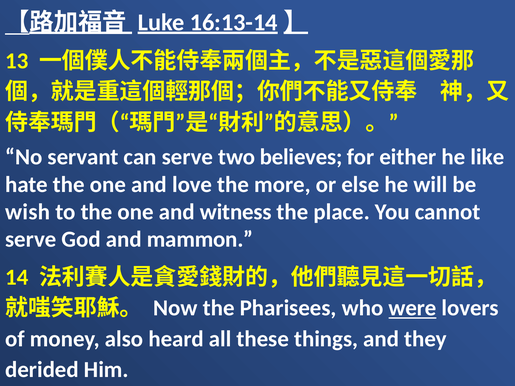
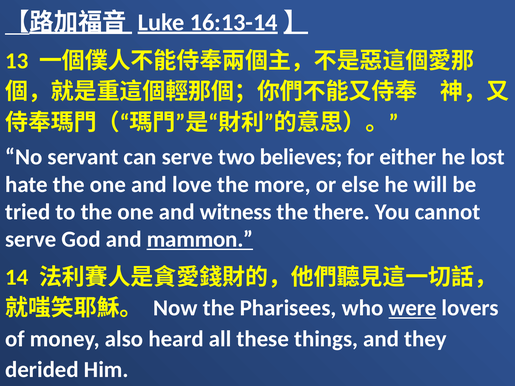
like: like -> lost
wish: wish -> tried
place: place -> there
mammon underline: none -> present
